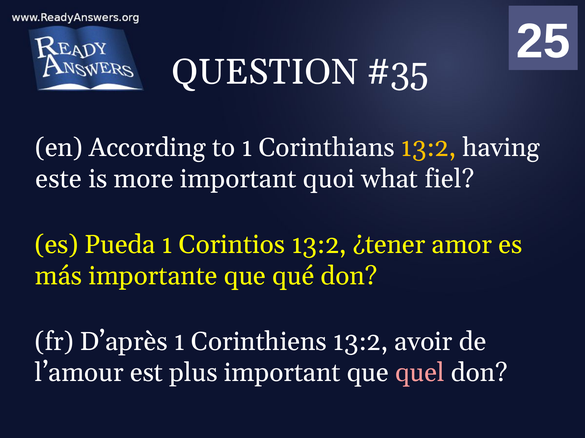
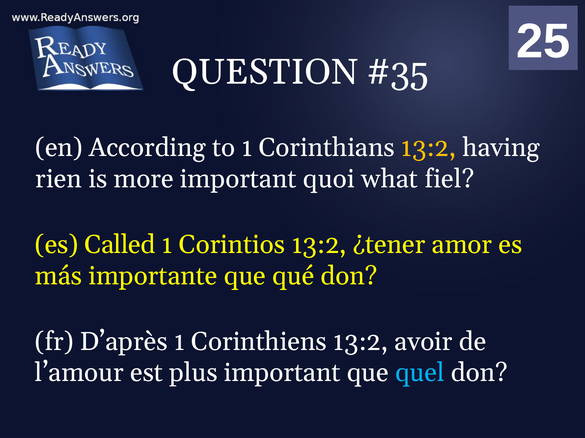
este: este -> rien
Pueda: Pueda -> Called
quel colour: pink -> light blue
